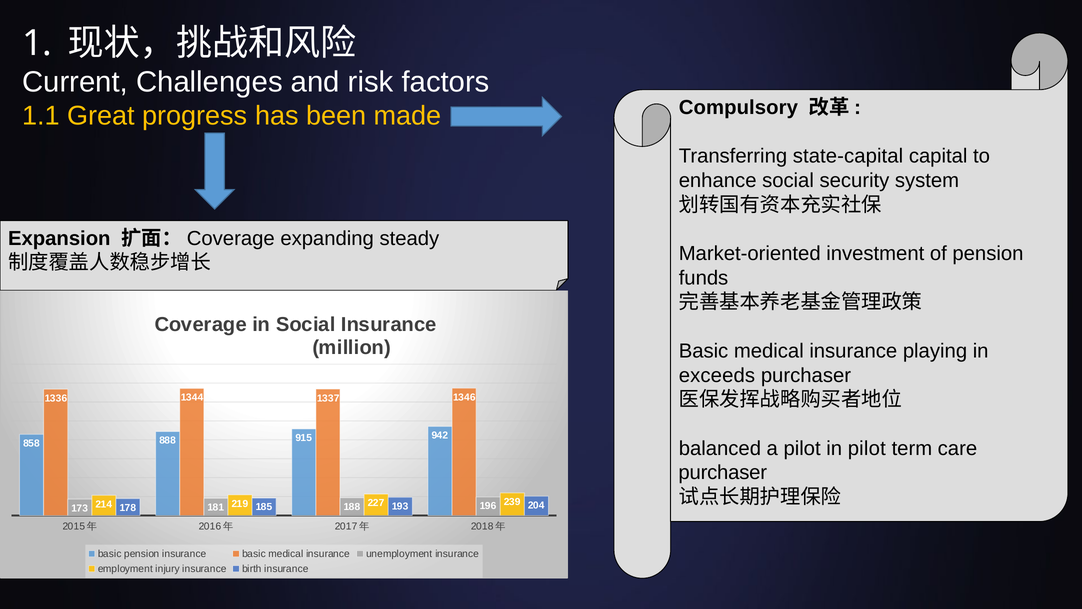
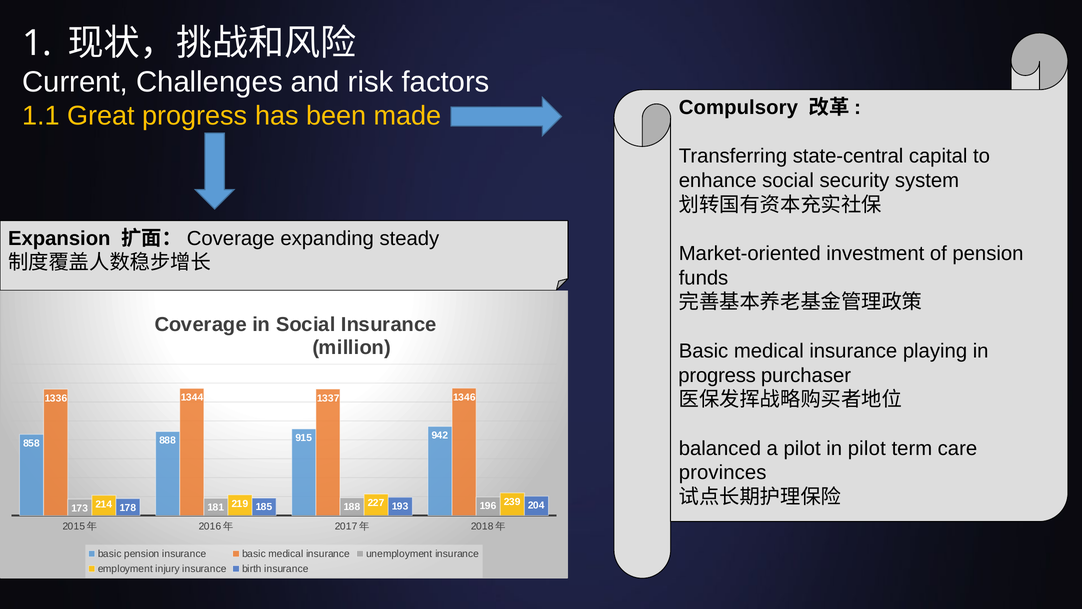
state-capital: state-capital -> state-central
exceeds at (717, 375): exceeds -> progress
purchaser at (723, 472): purchaser -> provinces
